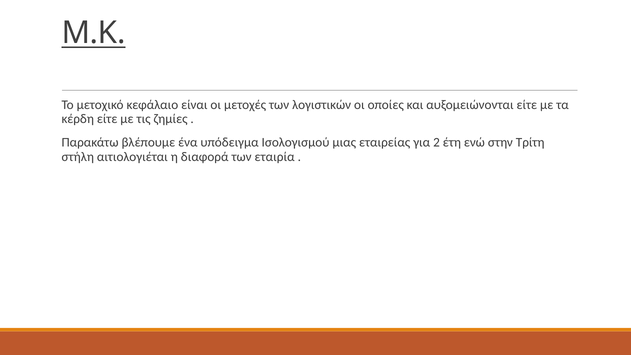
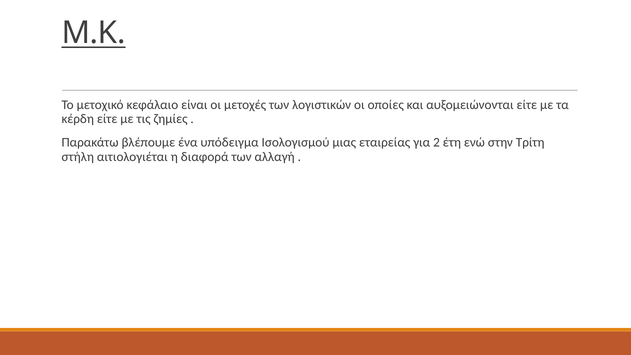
εταιρία: εταιρία -> αλλαγή
